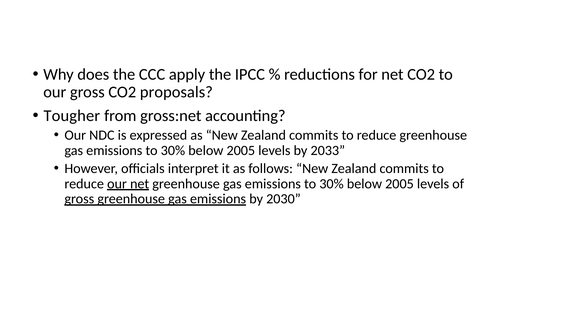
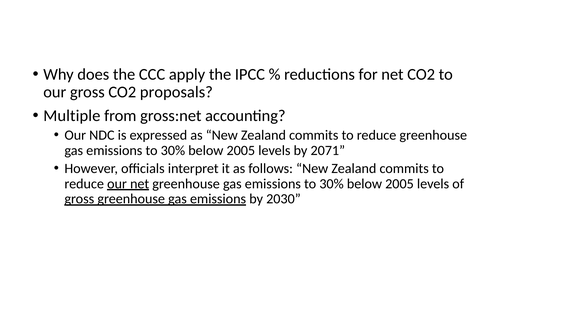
Tougher: Tougher -> Multiple
2033: 2033 -> 2071
